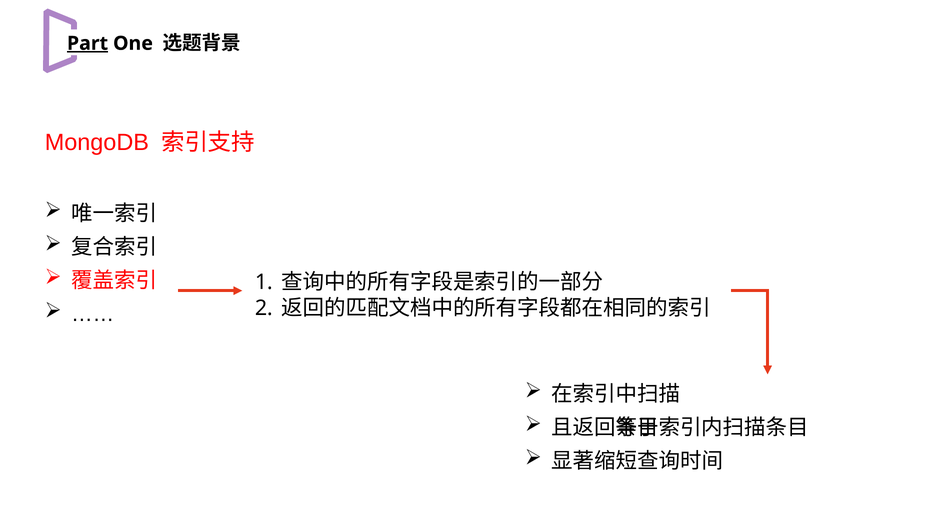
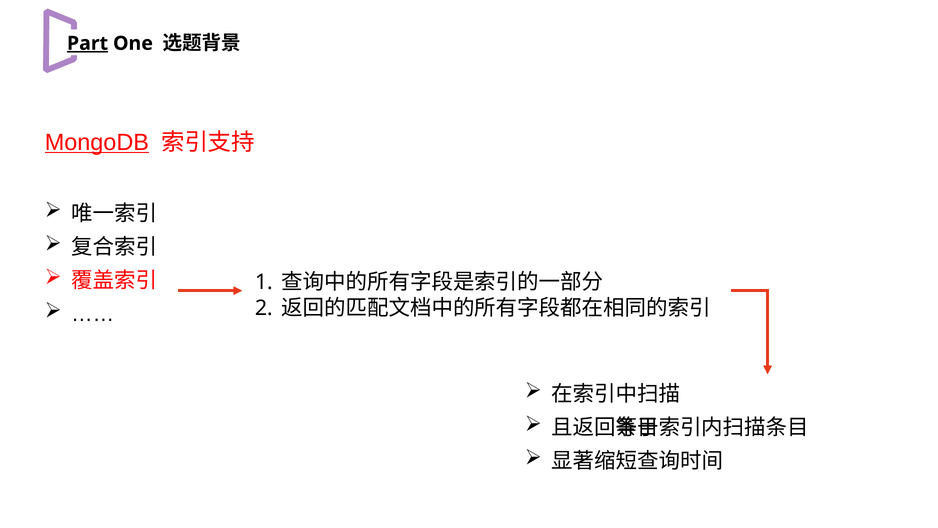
MongoDB underline: none -> present
